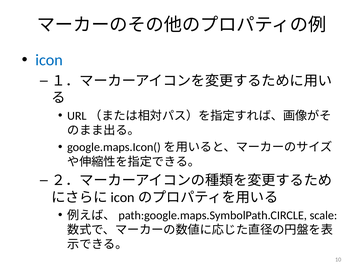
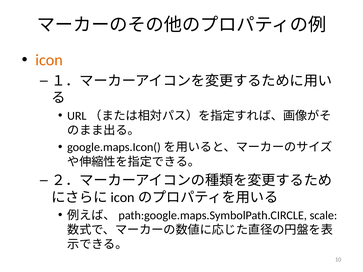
icon colour: blue -> orange
